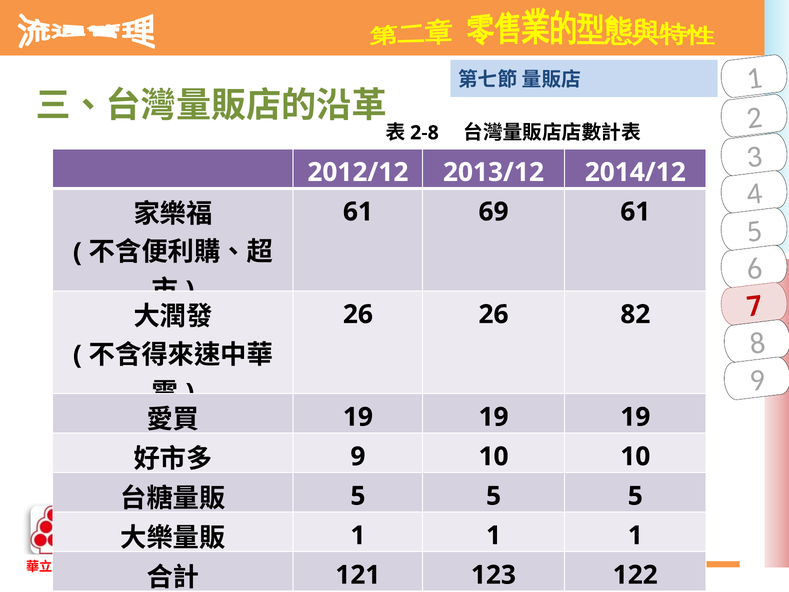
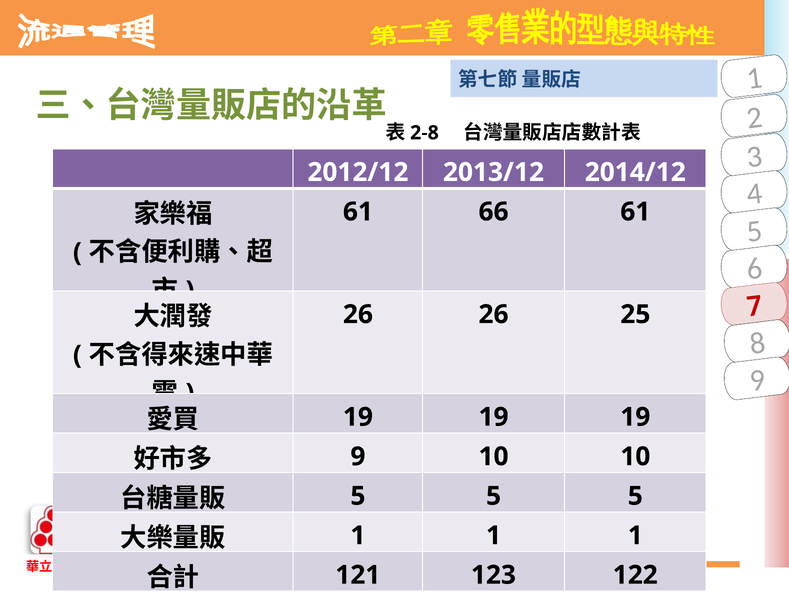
69: 69 -> 66
82: 82 -> 25
